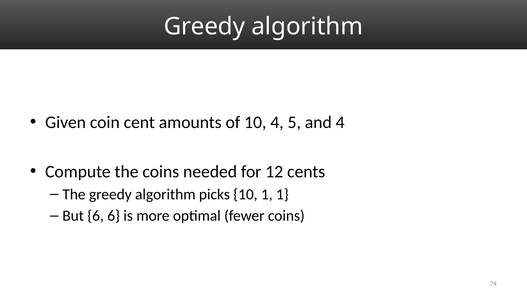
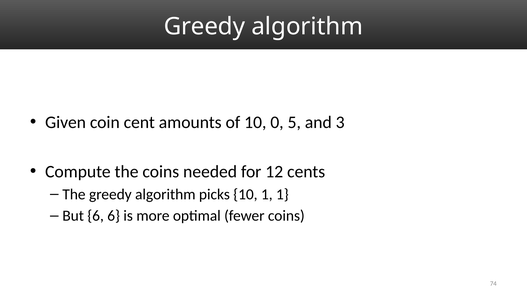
10 4: 4 -> 0
and 4: 4 -> 3
